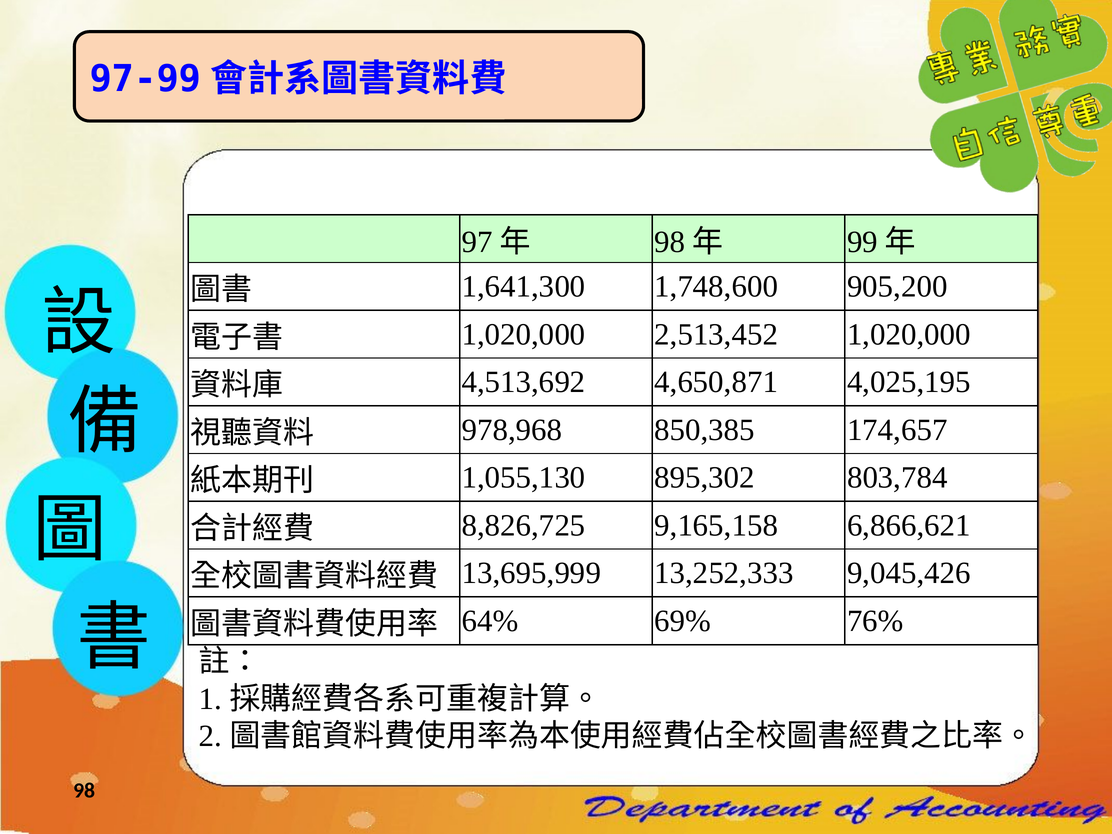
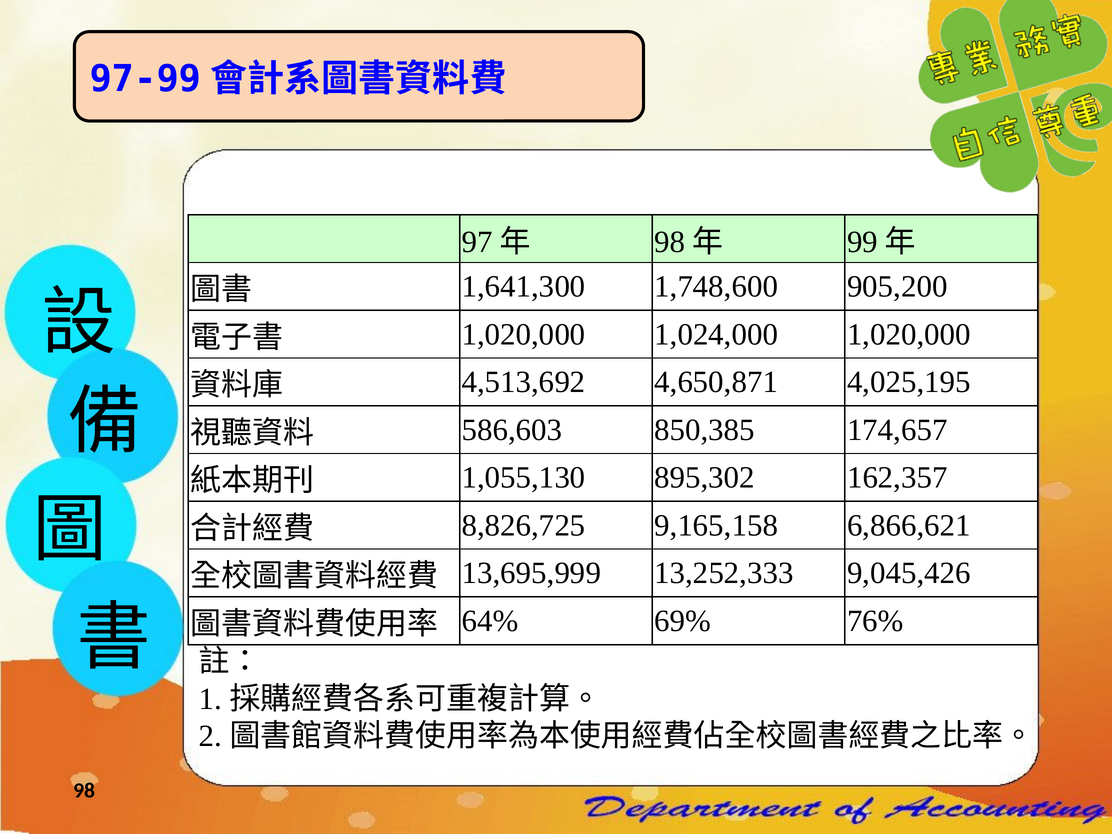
2,513,452: 2,513,452 -> 1,024,000
978,968: 978,968 -> 586,603
803,784: 803,784 -> 162,357
